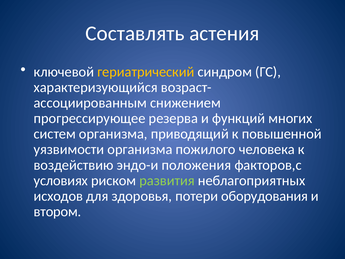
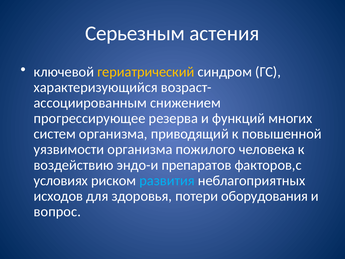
Составлять: Составлять -> Серьезным
положения: положения -> препаратов
развития colour: light green -> light blue
втором: втором -> вопрос
